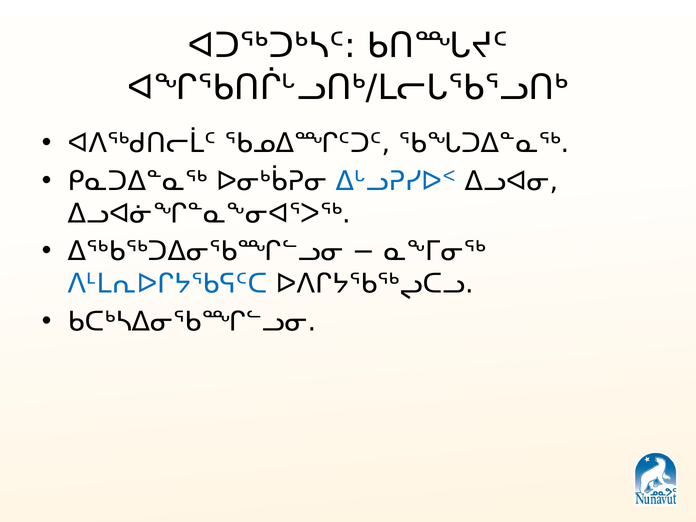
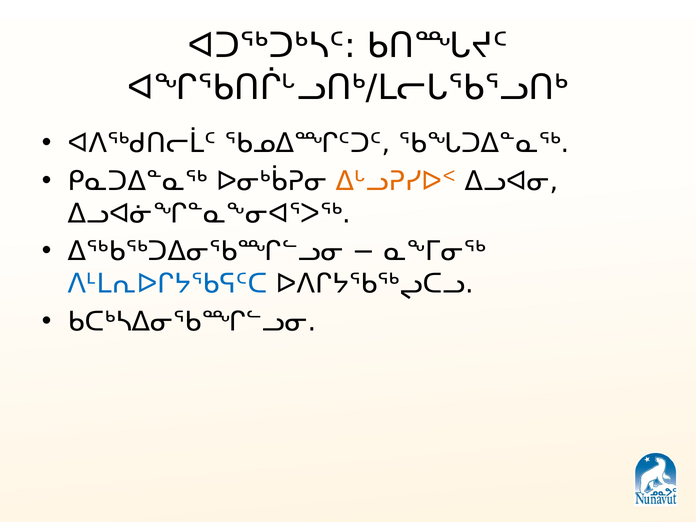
ᐃᒡᓗᕈᓯᐅᑉ colour: blue -> orange
